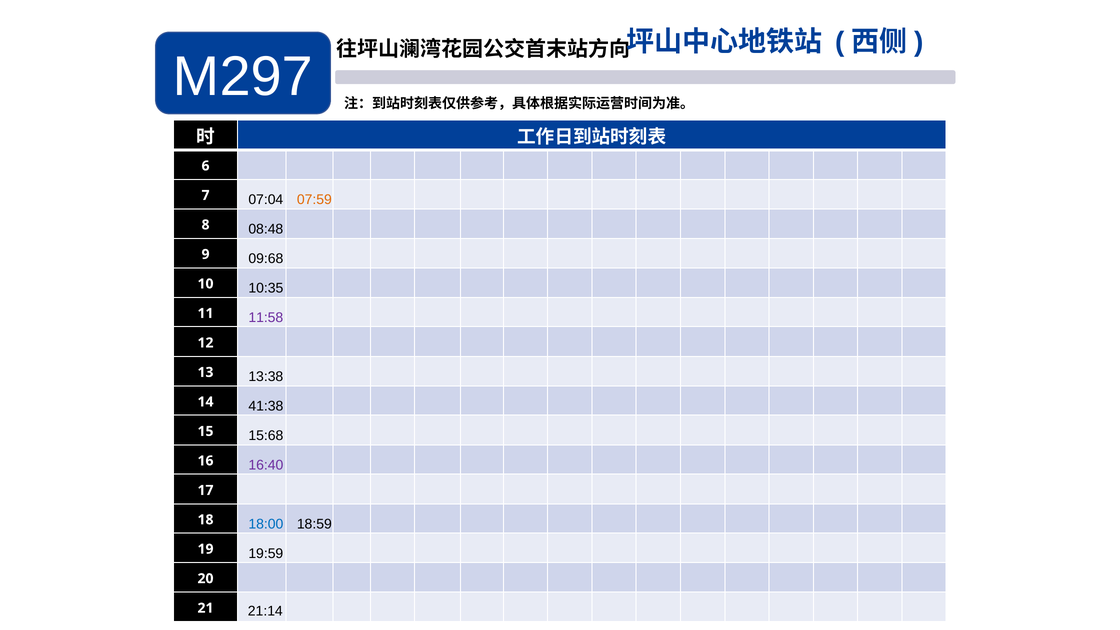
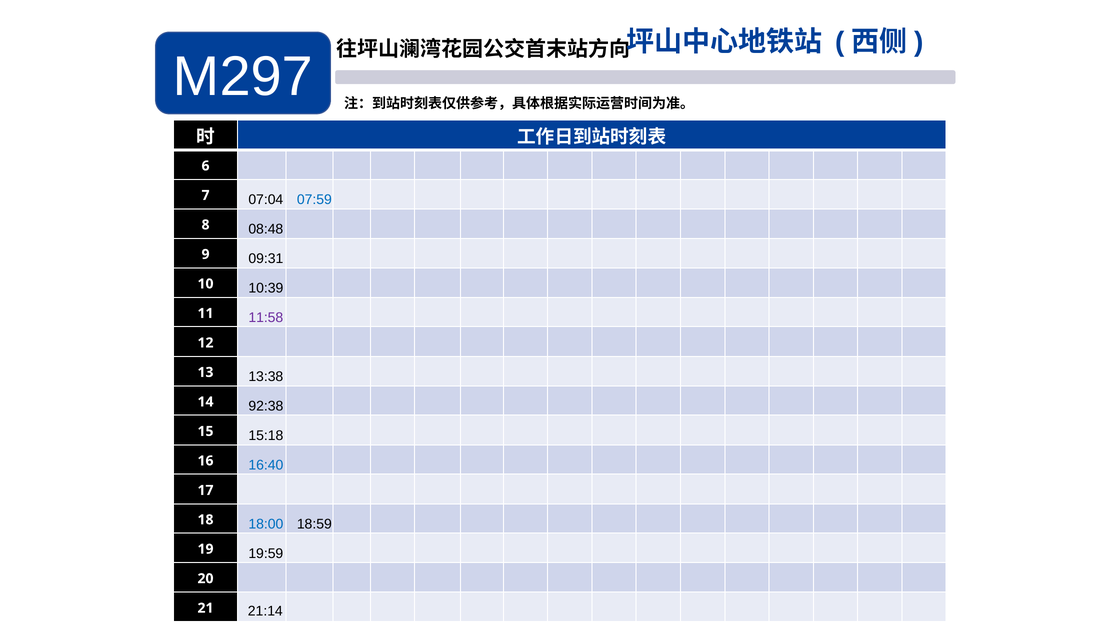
07:59 colour: orange -> blue
09:68: 09:68 -> 09:31
10:35: 10:35 -> 10:39
41:38: 41:38 -> 92:38
15:68: 15:68 -> 15:18
16:40 colour: purple -> blue
